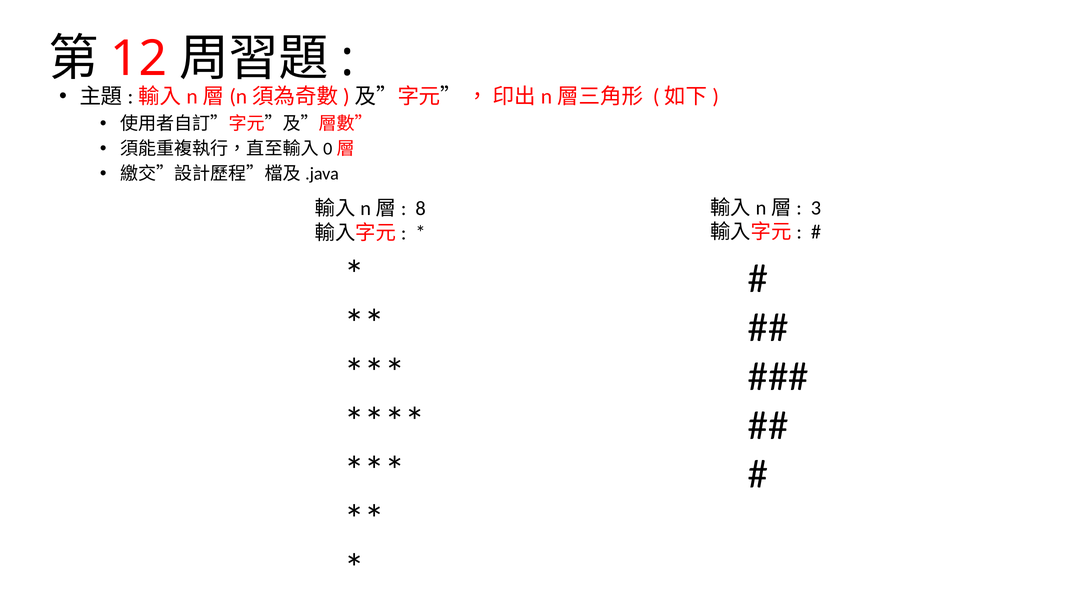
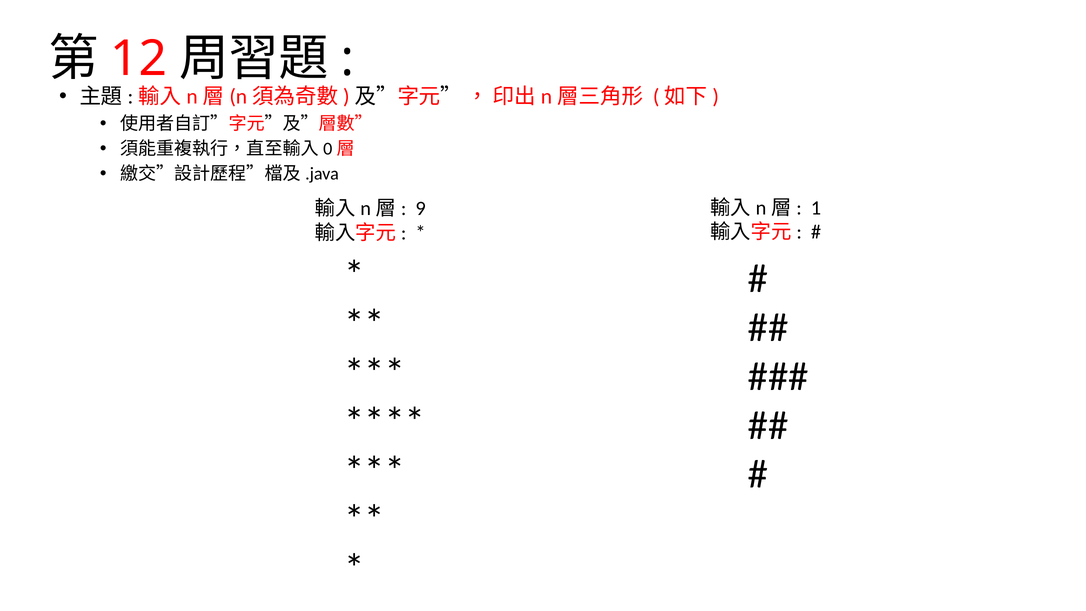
3: 3 -> 1
8: 8 -> 9
